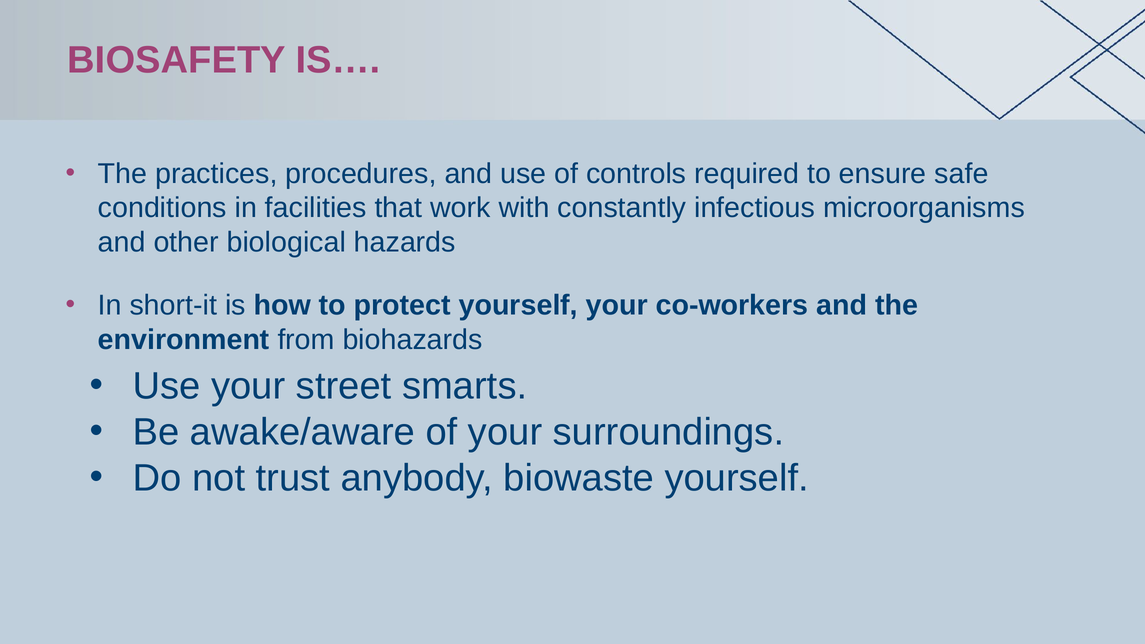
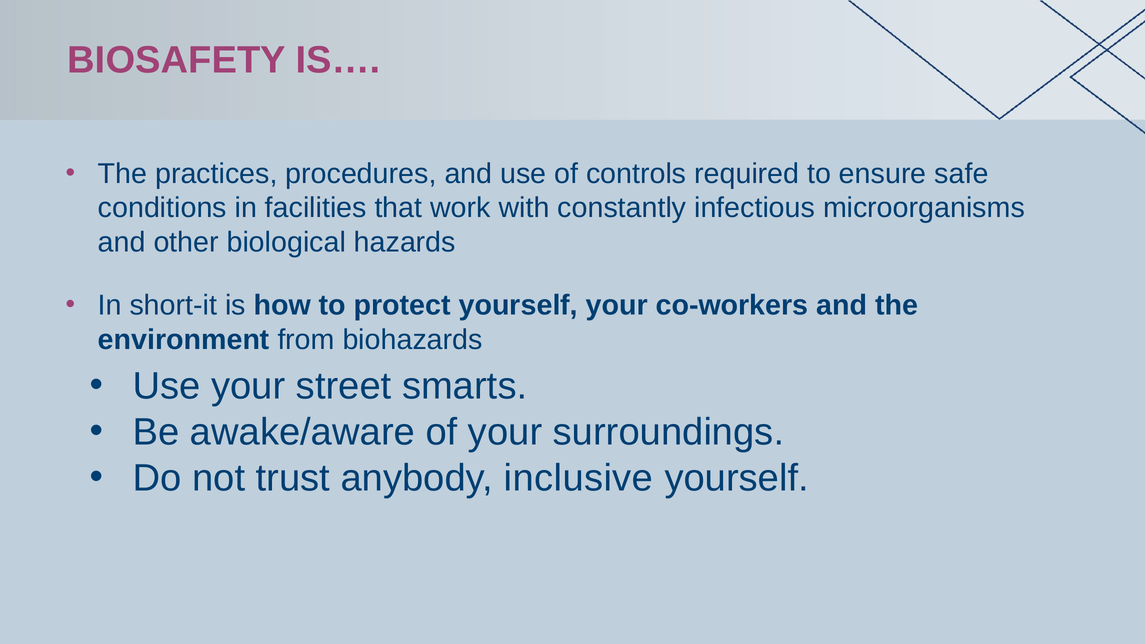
biowaste: biowaste -> inclusive
